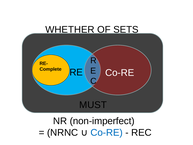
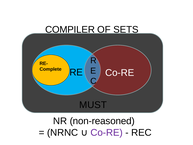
WHETHER: WHETHER -> COMPILER
non-imperfect: non-imperfect -> non-reasoned
Co-RE at (107, 132) colour: blue -> purple
